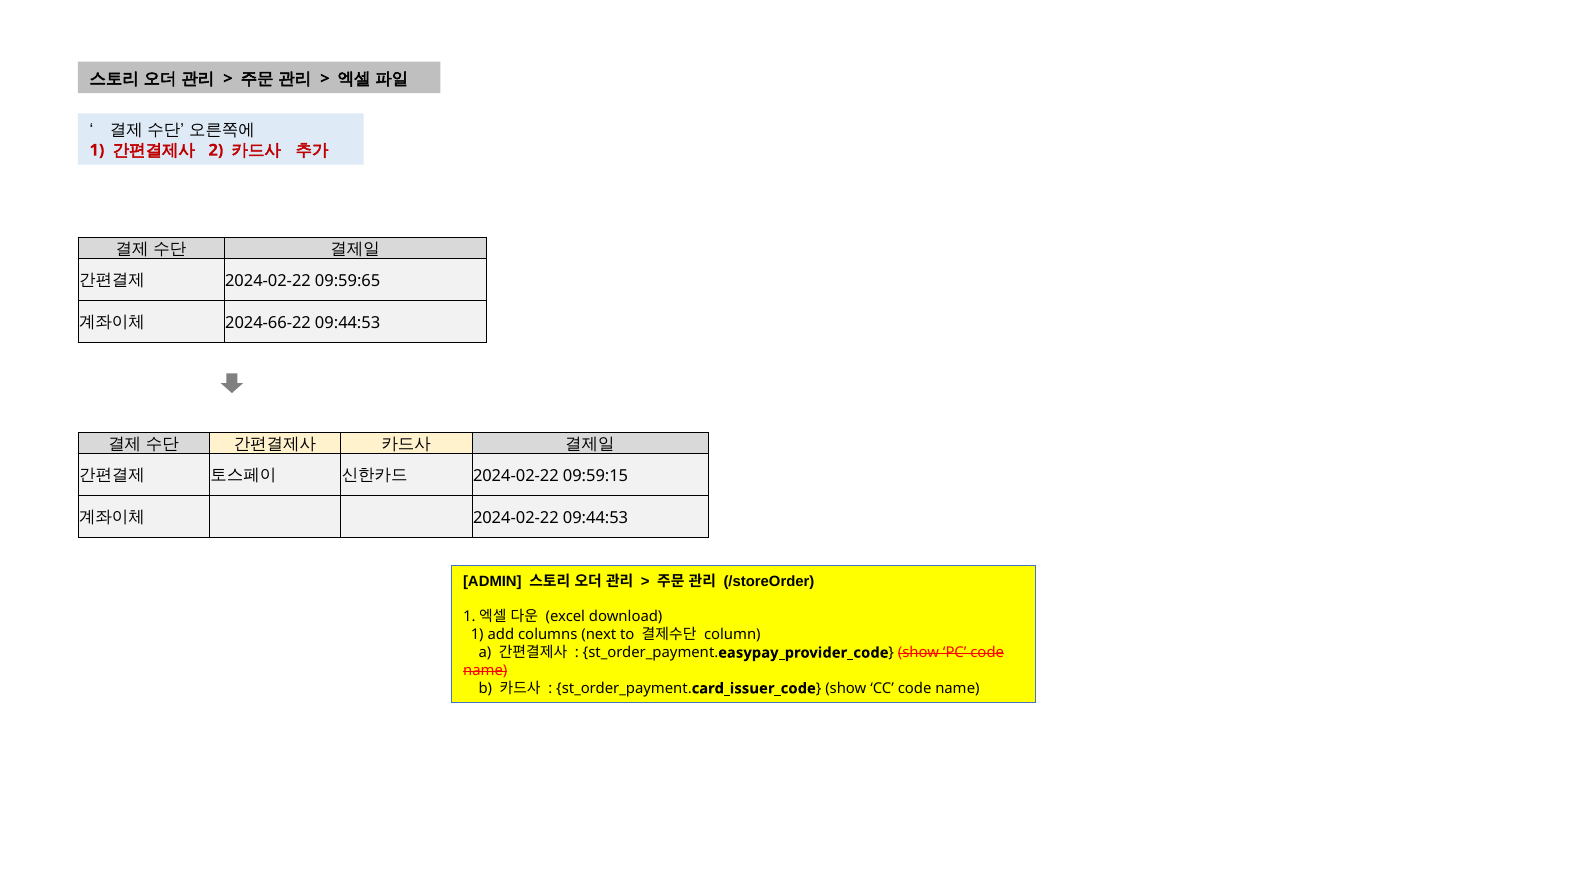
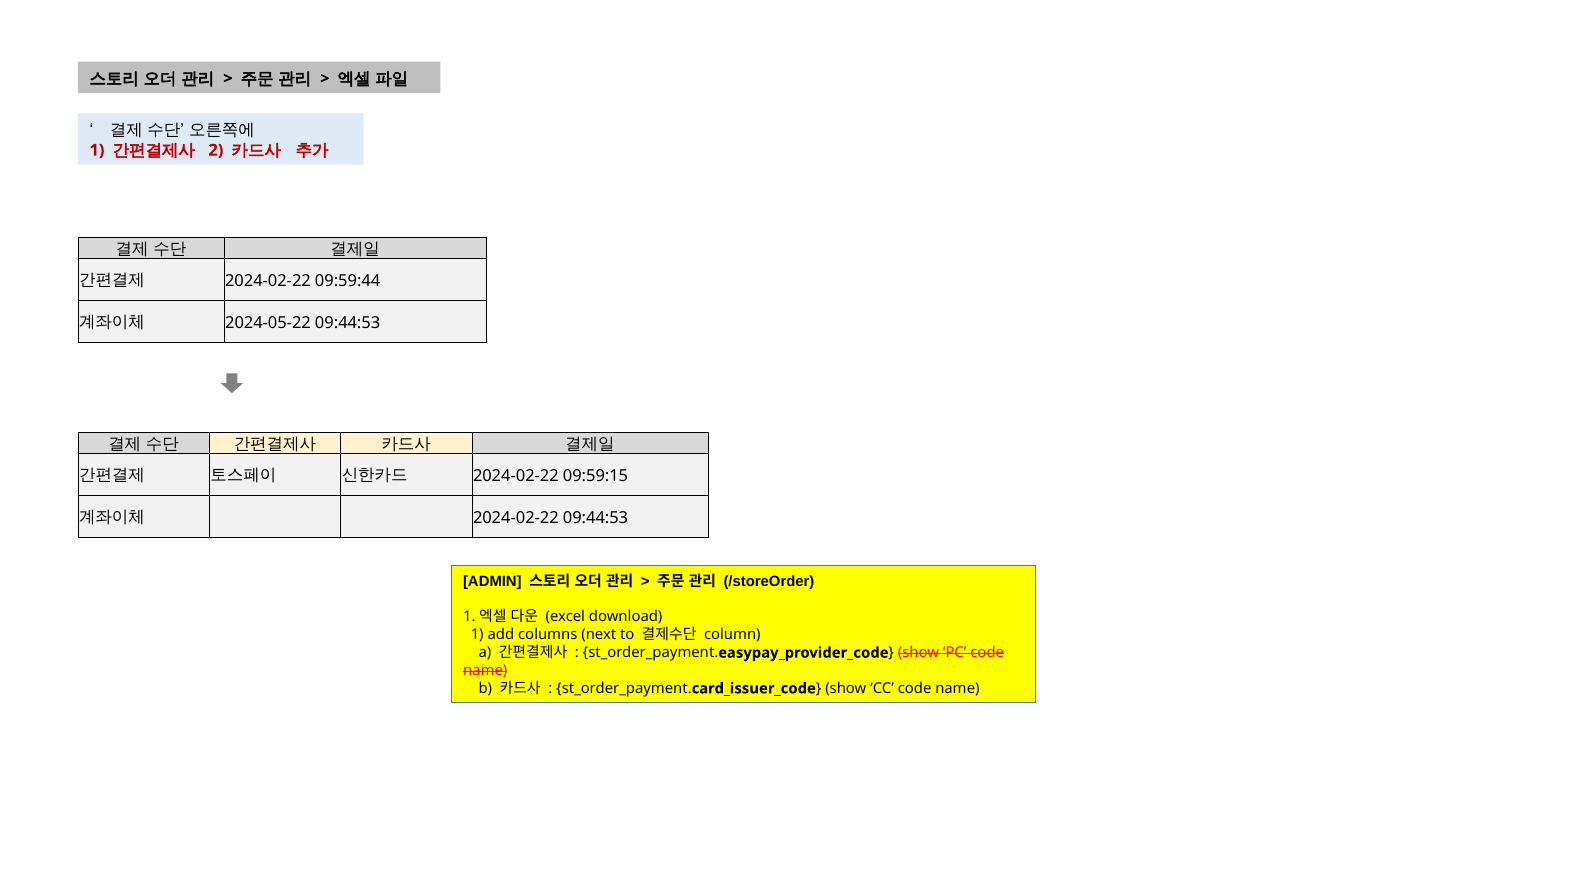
09:59:65: 09:59:65 -> 09:59:44
2024-66-22: 2024-66-22 -> 2024-05-22
